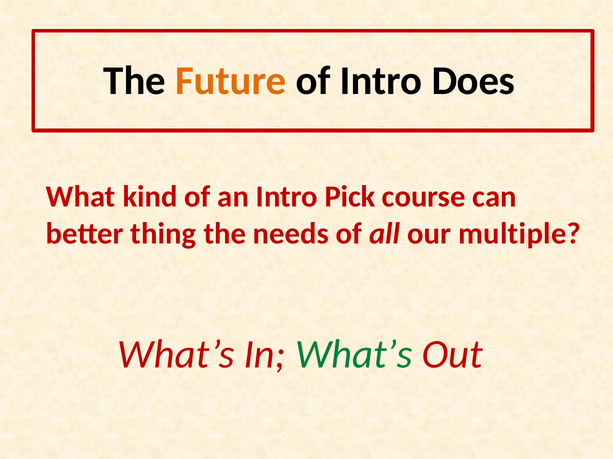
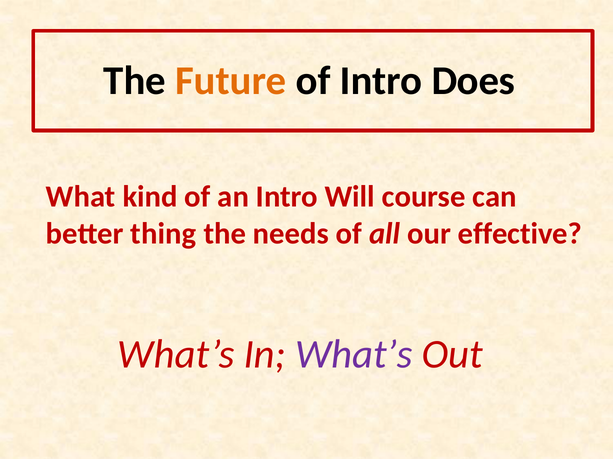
Pick: Pick -> Will
multiple: multiple -> effective
What’s at (354, 355) colour: green -> purple
